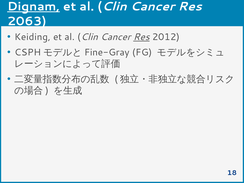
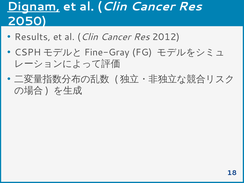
2063: 2063 -> 2050
Keiding: Keiding -> Results
Res at (141, 37) underline: present -> none
